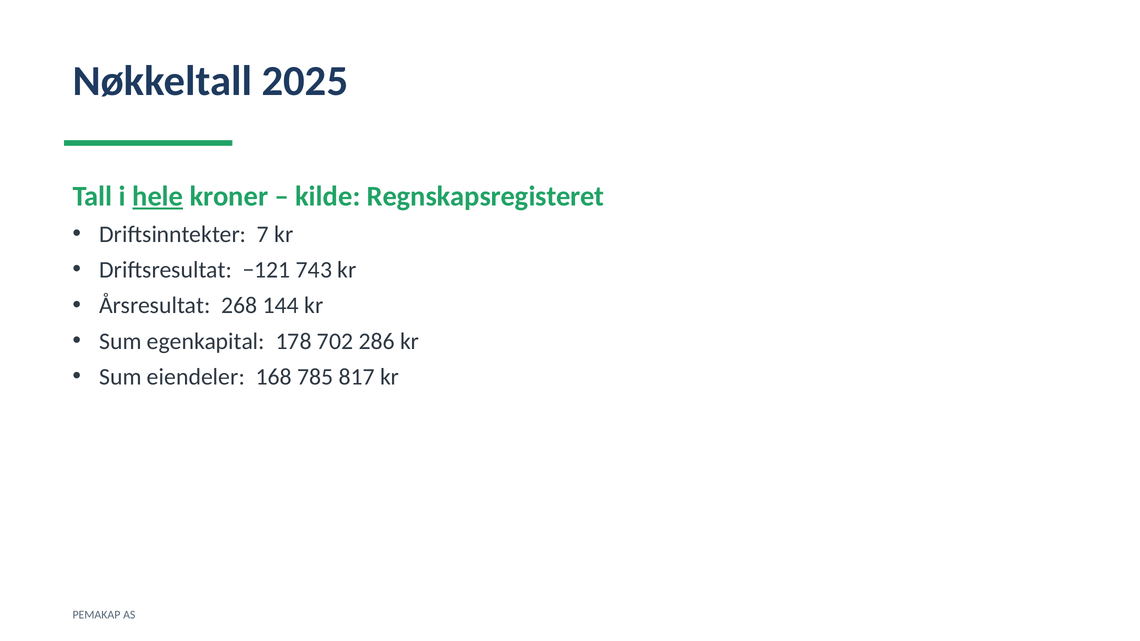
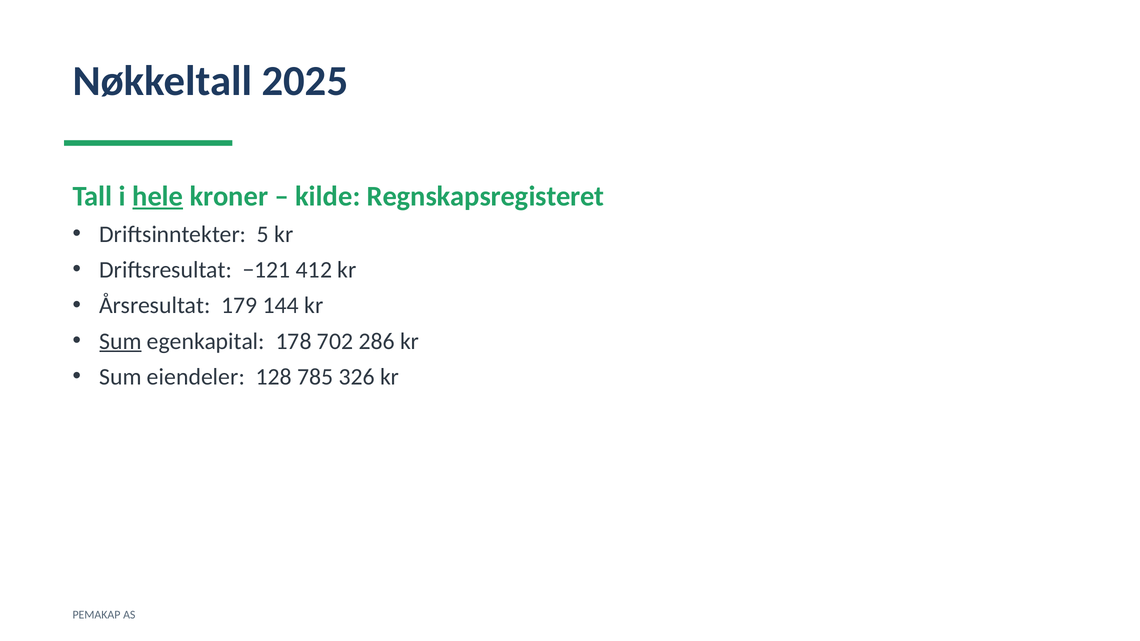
7: 7 -> 5
743: 743 -> 412
268: 268 -> 179
Sum at (120, 341) underline: none -> present
168: 168 -> 128
817: 817 -> 326
